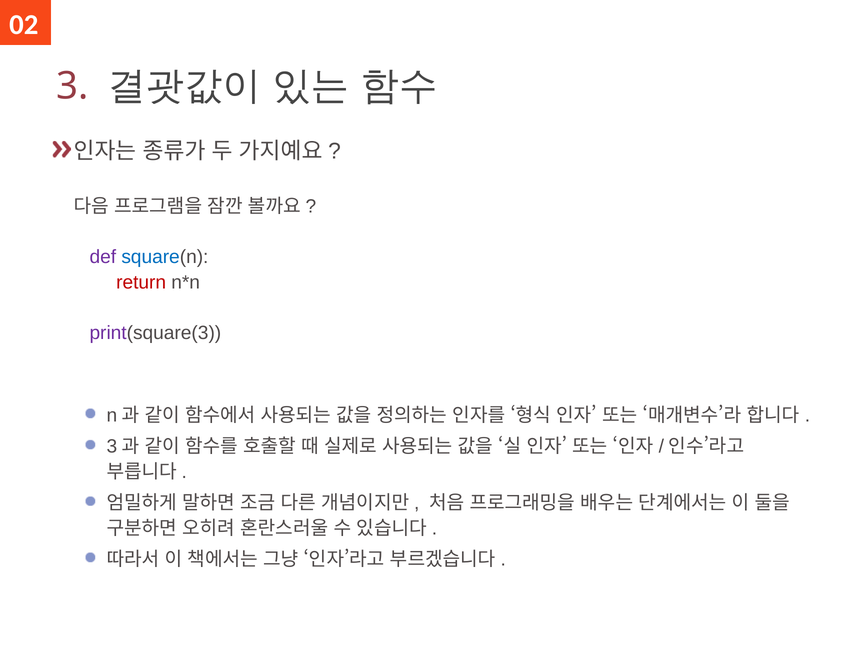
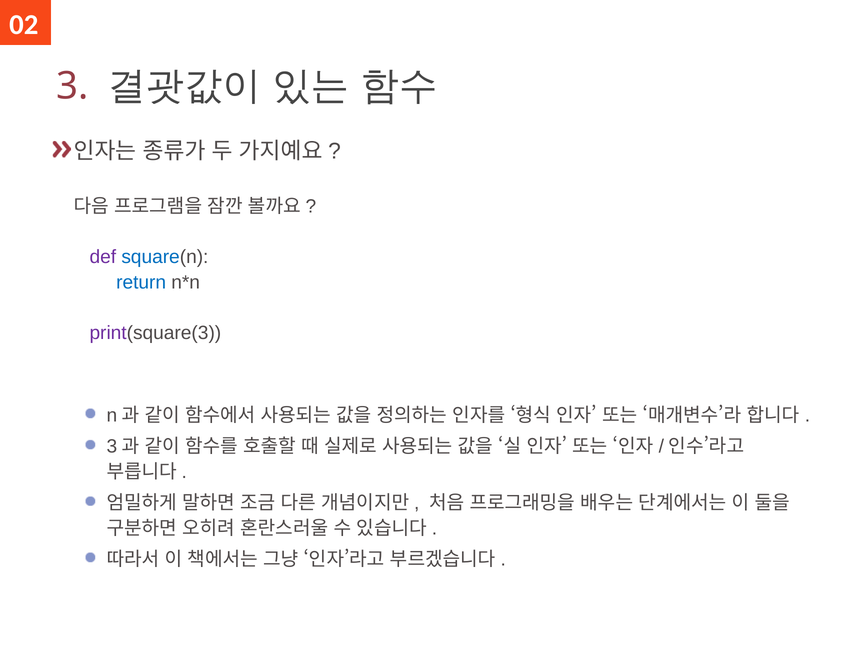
return colour: red -> blue
